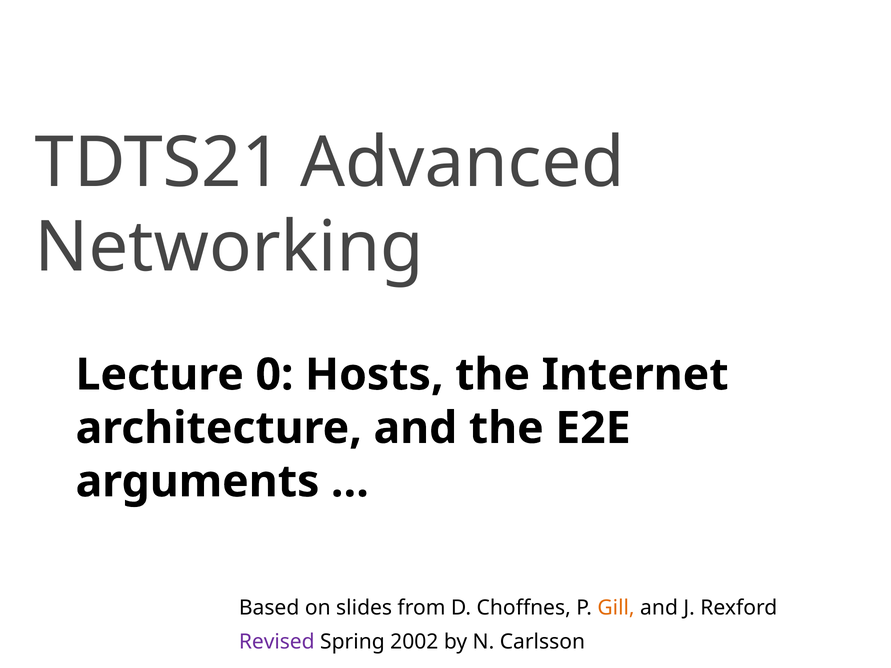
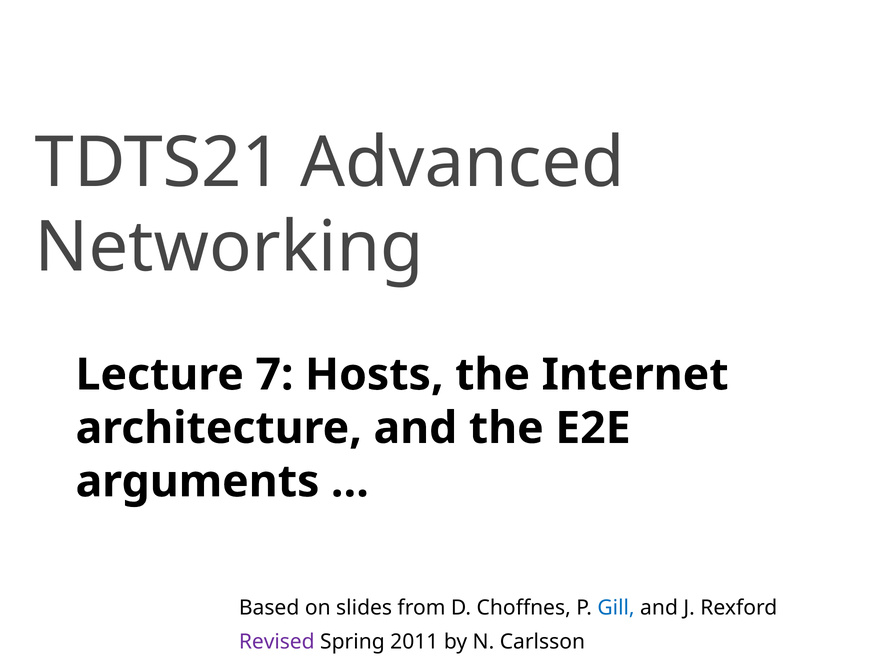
0: 0 -> 7
Gill colour: orange -> blue
2002: 2002 -> 2011
